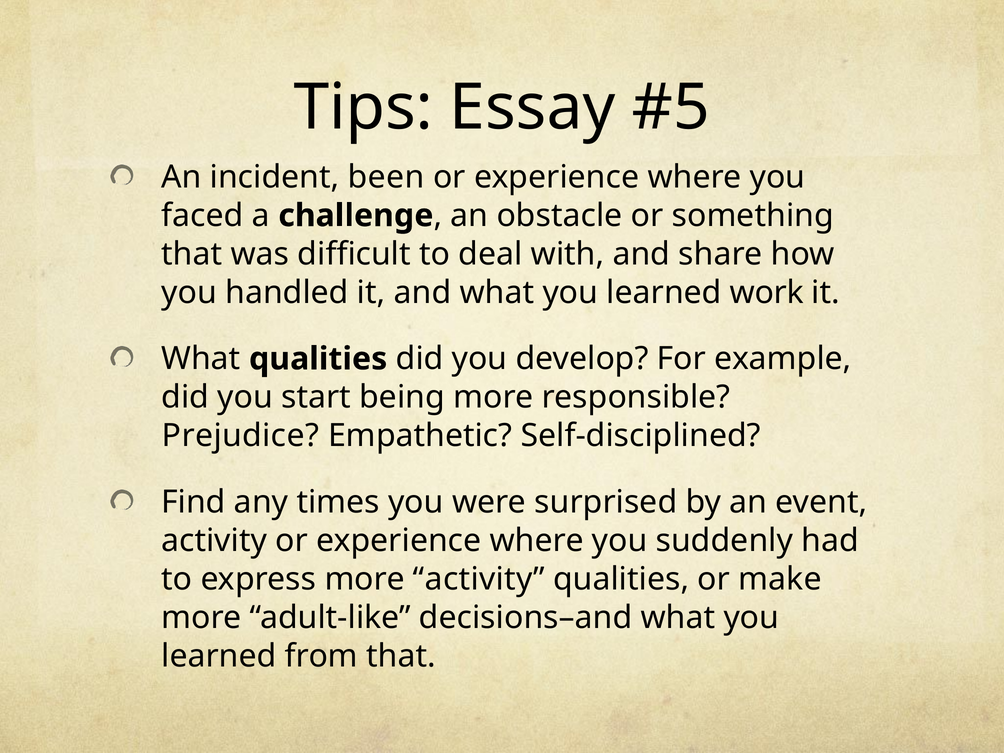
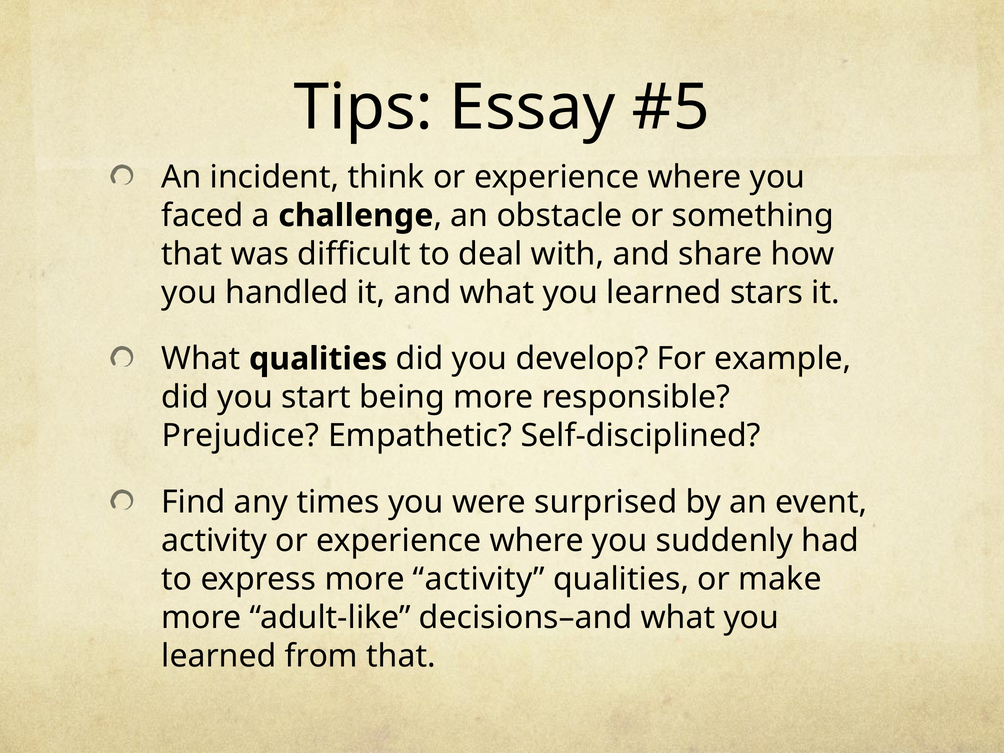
been: been -> think
work: work -> stars
